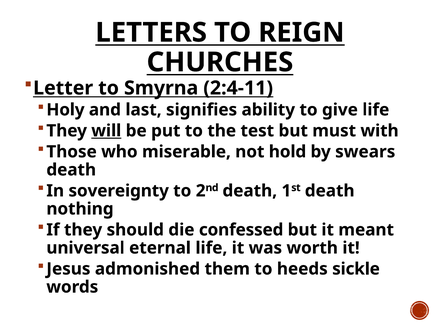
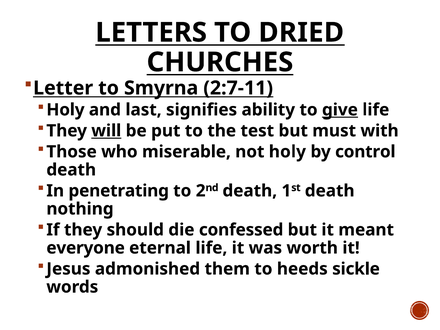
REIGN: REIGN -> DRIED
2:4-11: 2:4-11 -> 2:7-11
give underline: none -> present
not hold: hold -> holy
swears: swears -> control
sovereignty: sovereignty -> penetrating
universal: universal -> everyone
